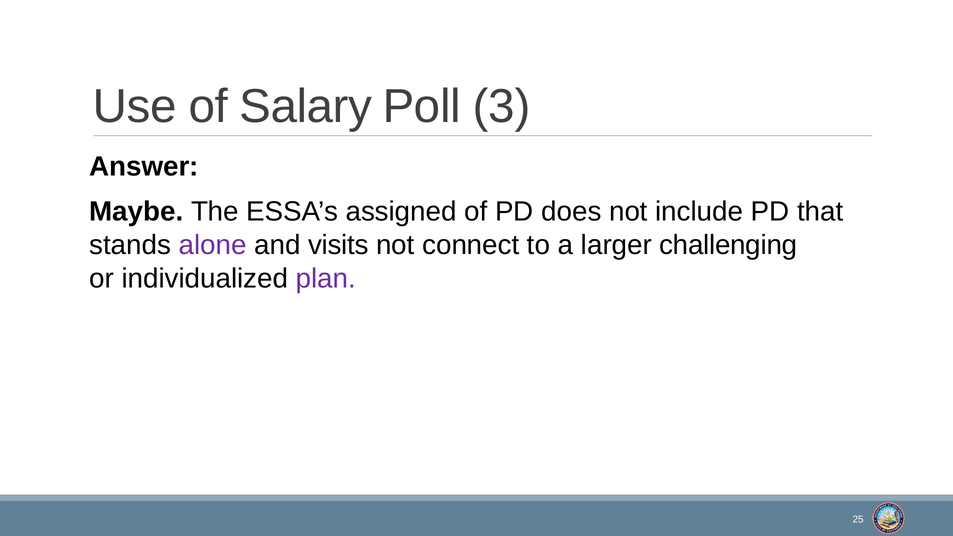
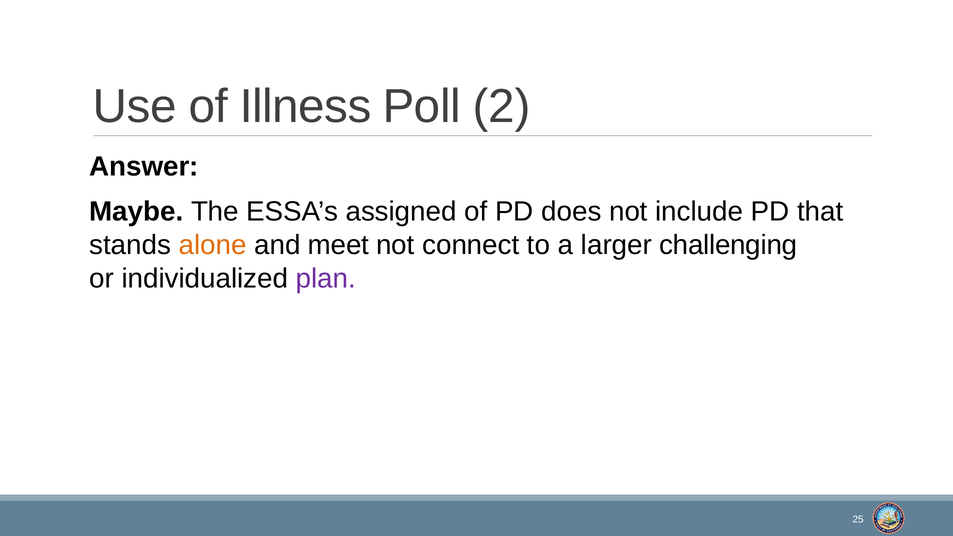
Salary: Salary -> Illness
3: 3 -> 2
alone colour: purple -> orange
visits: visits -> meet
